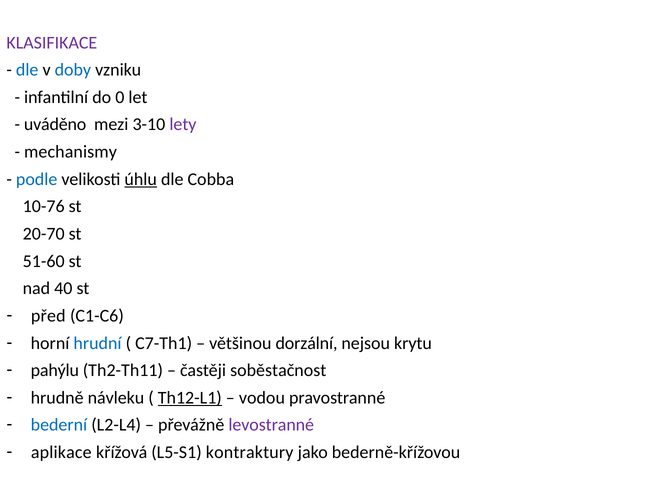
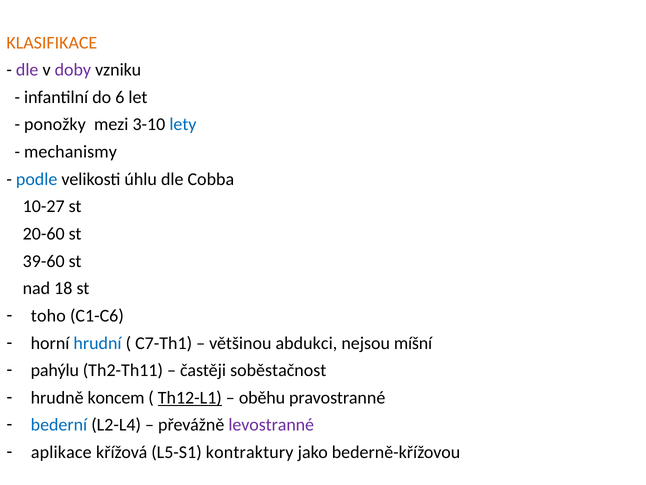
KLASIFIKACE colour: purple -> orange
dle at (27, 70) colour: blue -> purple
doby colour: blue -> purple
0: 0 -> 6
uváděno: uváděno -> ponožky
lety colour: purple -> blue
úhlu underline: present -> none
10-76: 10-76 -> 10-27
20-70: 20-70 -> 20-60
51-60: 51-60 -> 39-60
40: 40 -> 18
před: před -> toho
dorzální: dorzální -> abdukci
krytu: krytu -> míšní
návleku: návleku -> koncem
vodou: vodou -> oběhu
